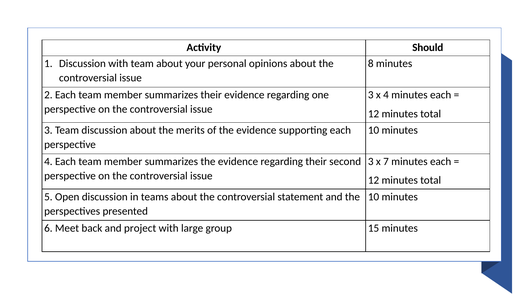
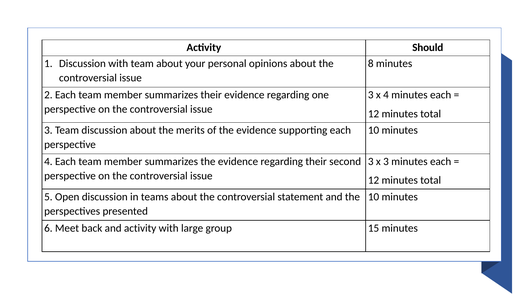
x 7: 7 -> 3
and project: project -> activity
